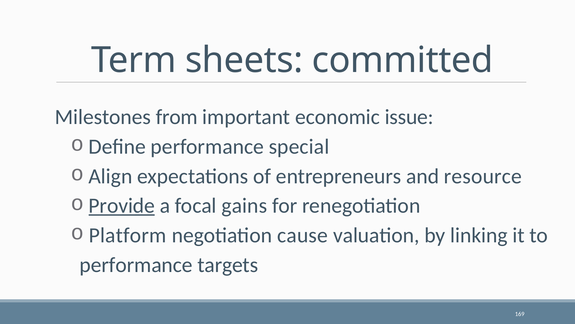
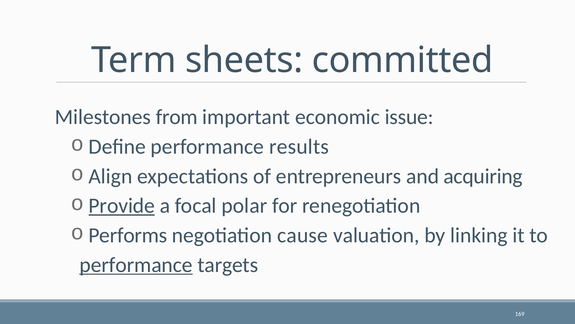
special: special -> results
resource: resource -> acquiring
gains: gains -> polar
Platform: Platform -> Performs
performance at (136, 264) underline: none -> present
